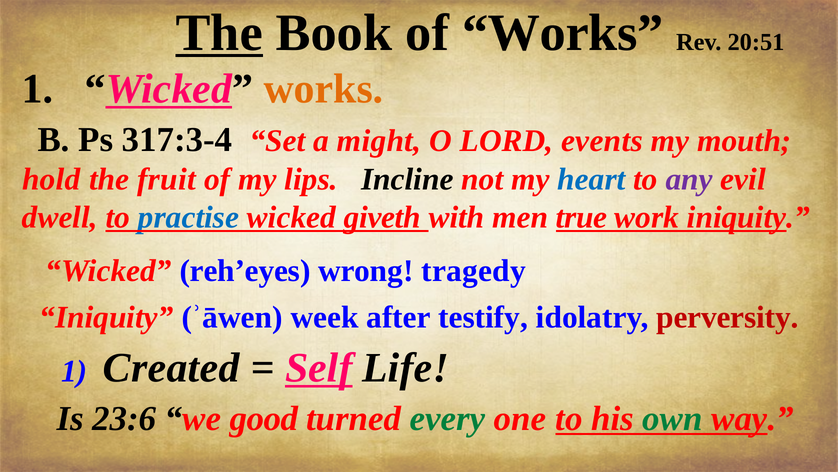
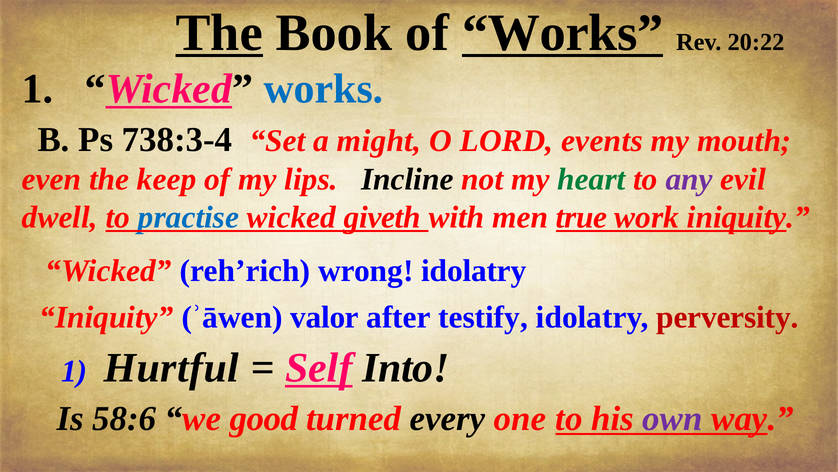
Works at (563, 33) underline: none -> present
20:51: 20:51 -> 20:22
works at (323, 89) colour: orange -> blue
317:3-4: 317:3-4 -> 738:3-4
hold: hold -> even
fruit: fruit -> keep
heart colour: blue -> green
reh’eyes: reh’eyes -> reh’rich
wrong tragedy: tragedy -> idolatry
week: week -> valor
Created: Created -> Hurtful
Life: Life -> Into
23:6: 23:6 -> 58:6
every colour: green -> black
own colour: green -> purple
